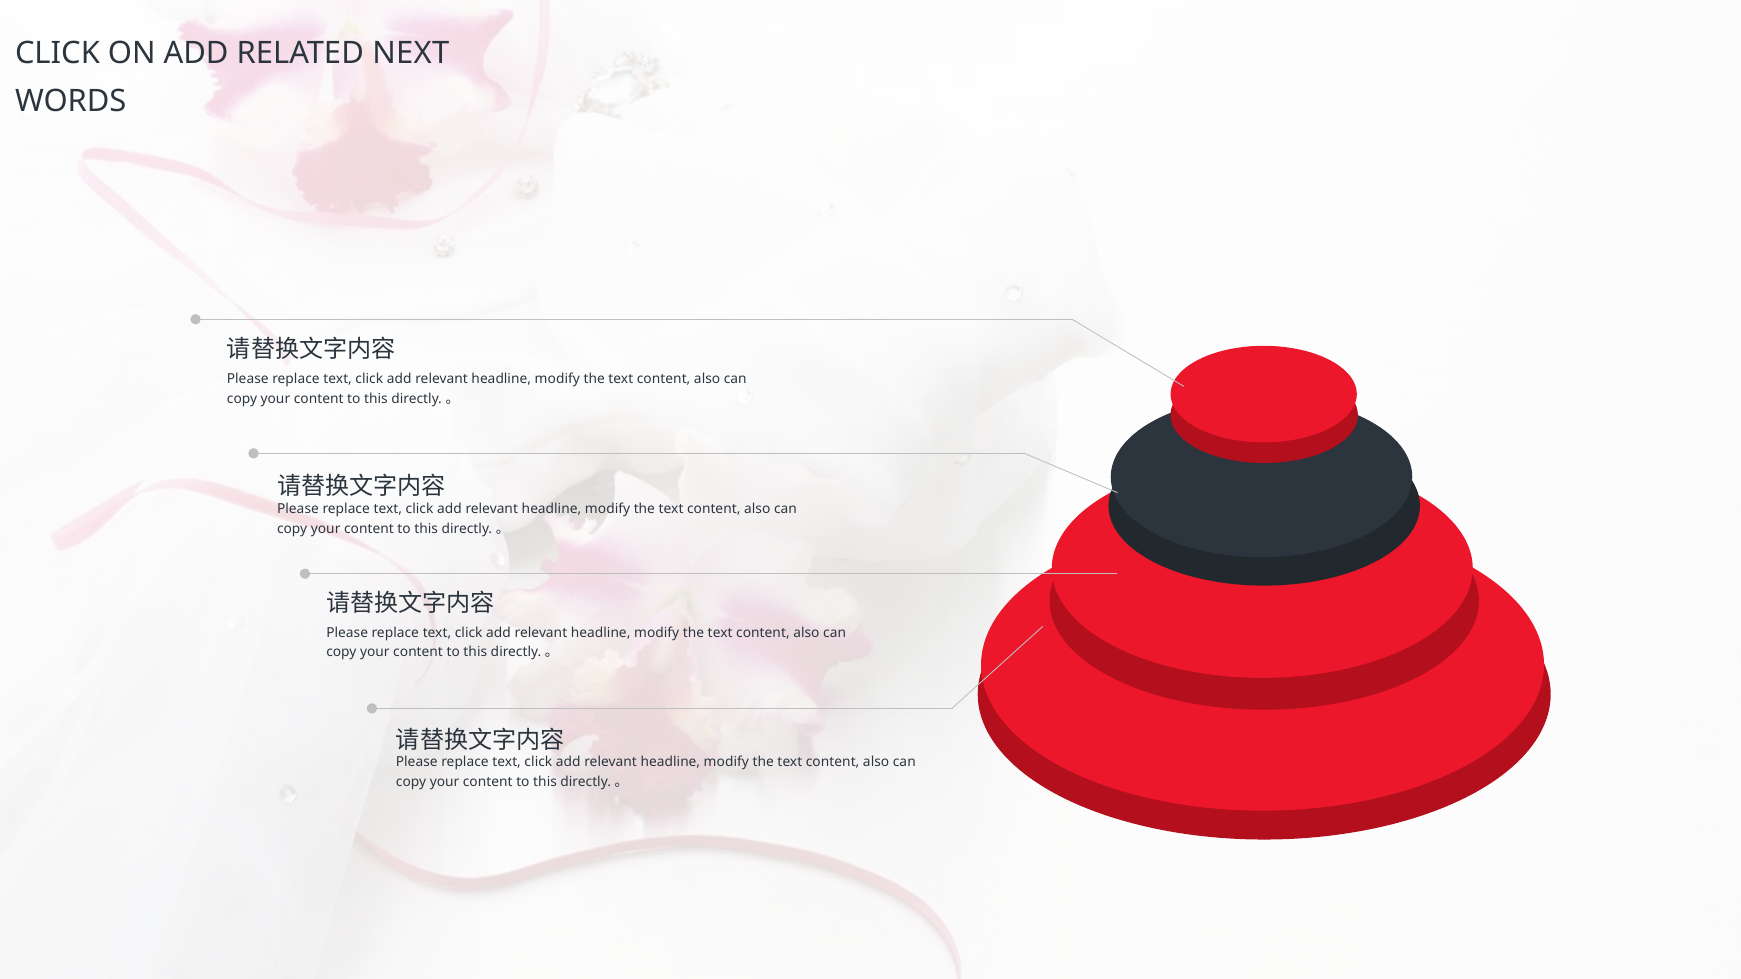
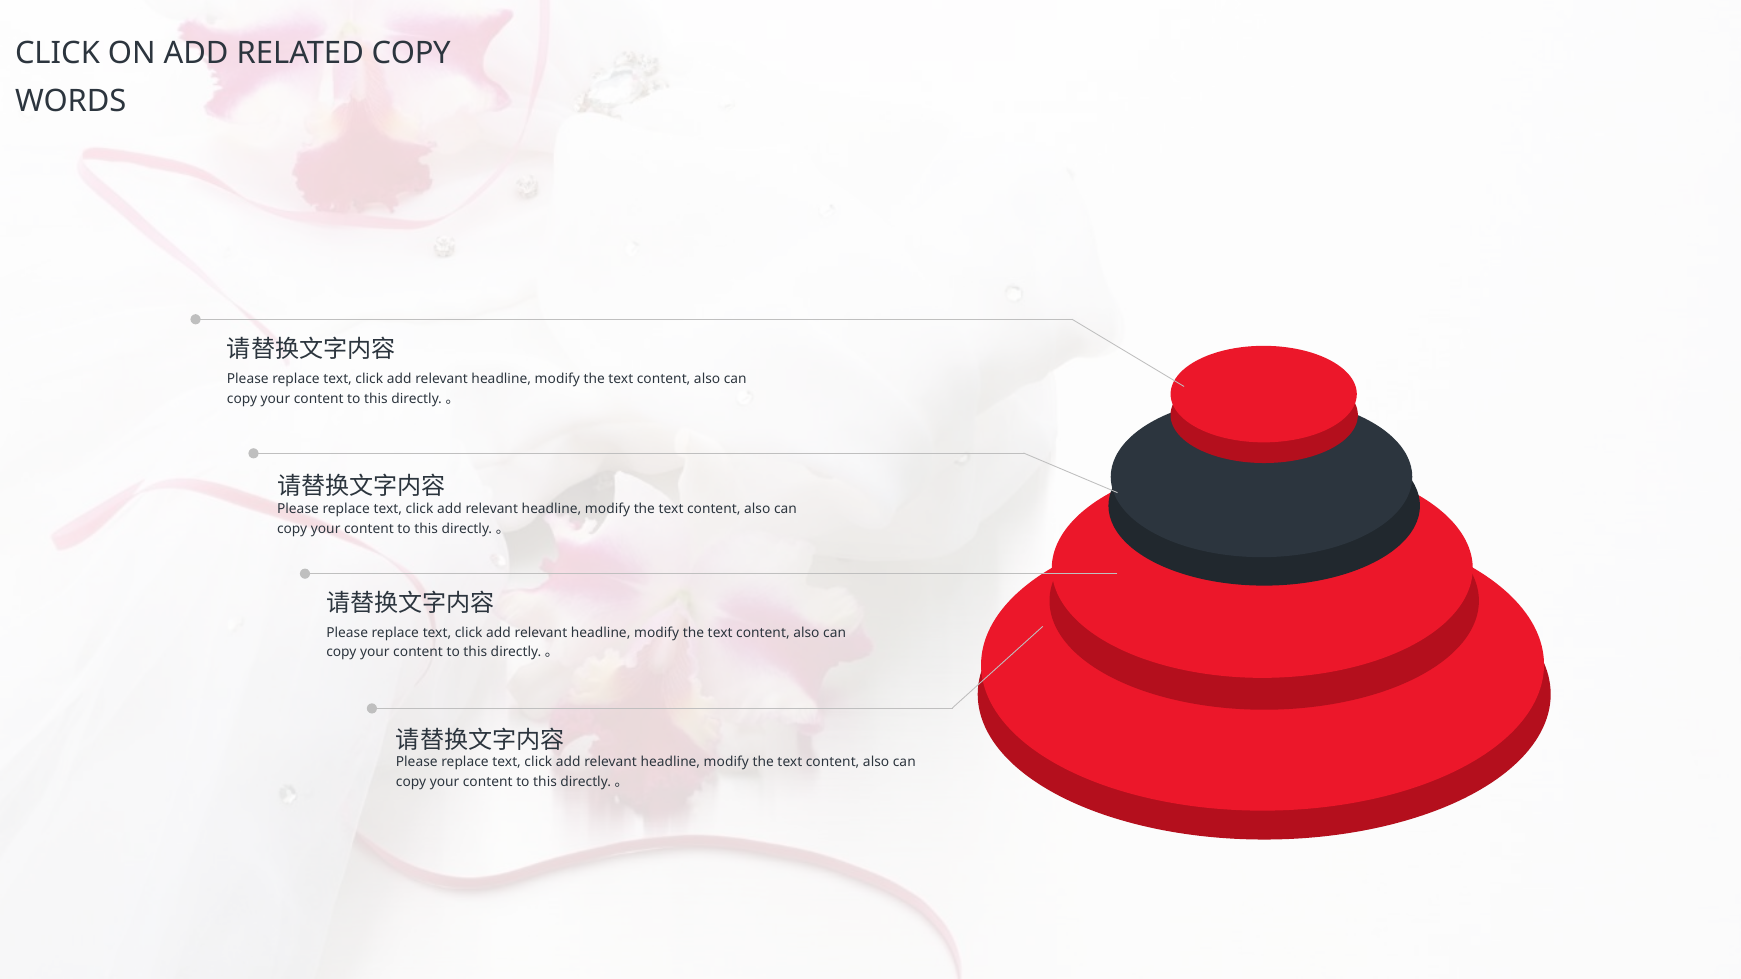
RELATED NEXT: NEXT -> COPY
